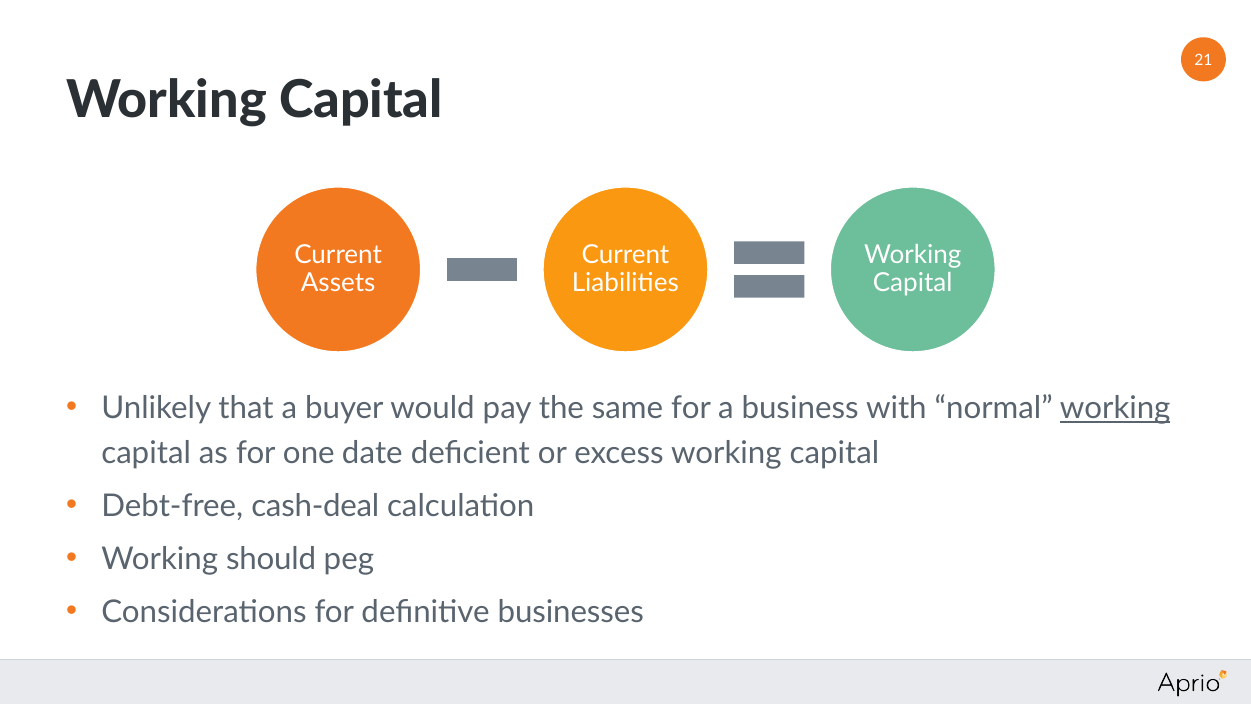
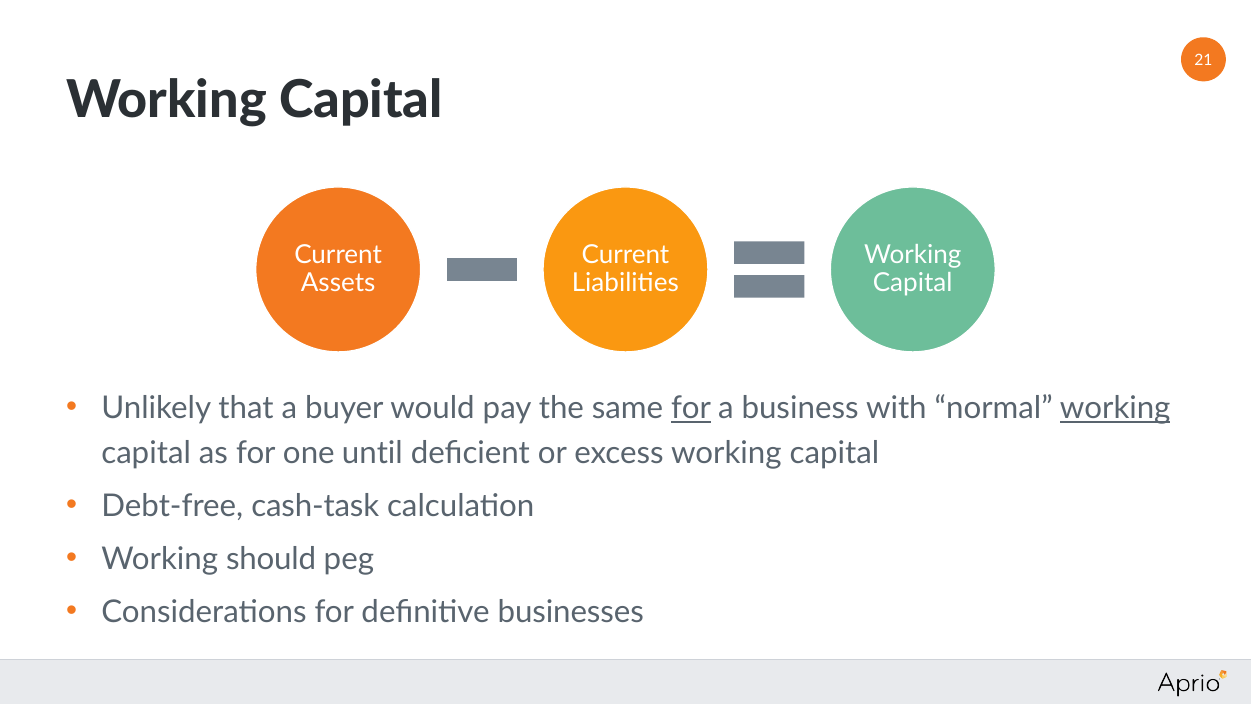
for at (691, 408) underline: none -> present
date: date -> until
cash-deal: cash-deal -> cash-task
